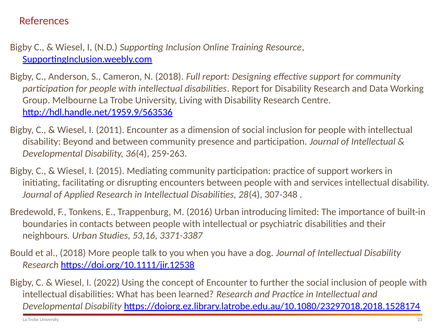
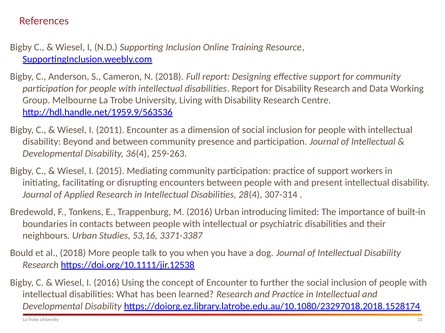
services: services -> present
307-348: 307-348 -> 307-314
I 2022: 2022 -> 2016
